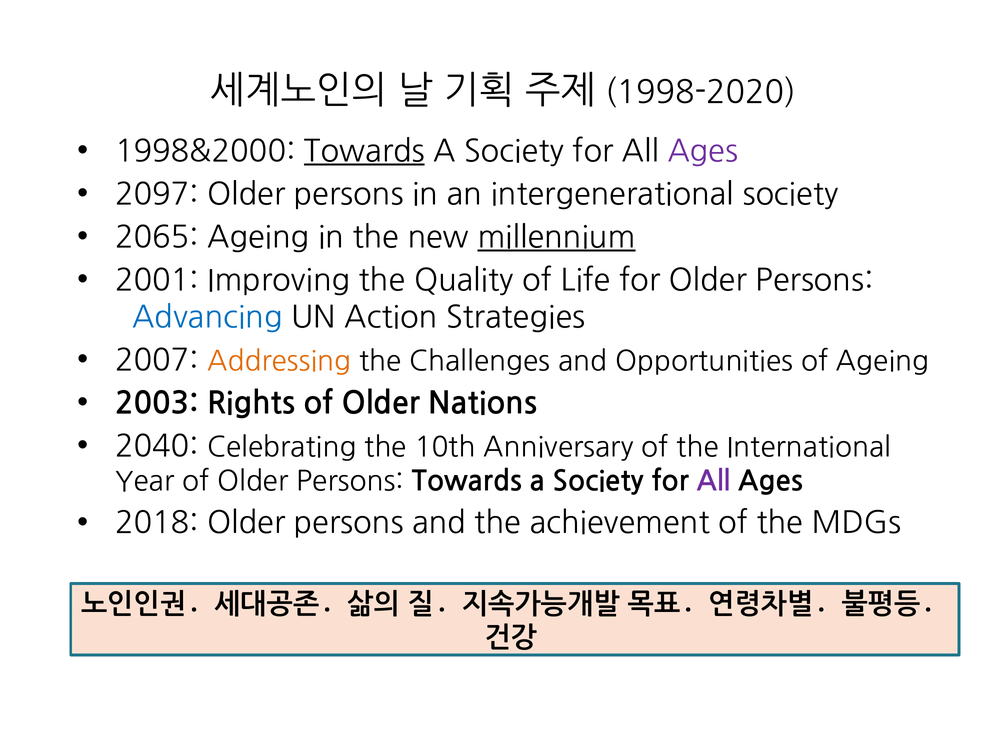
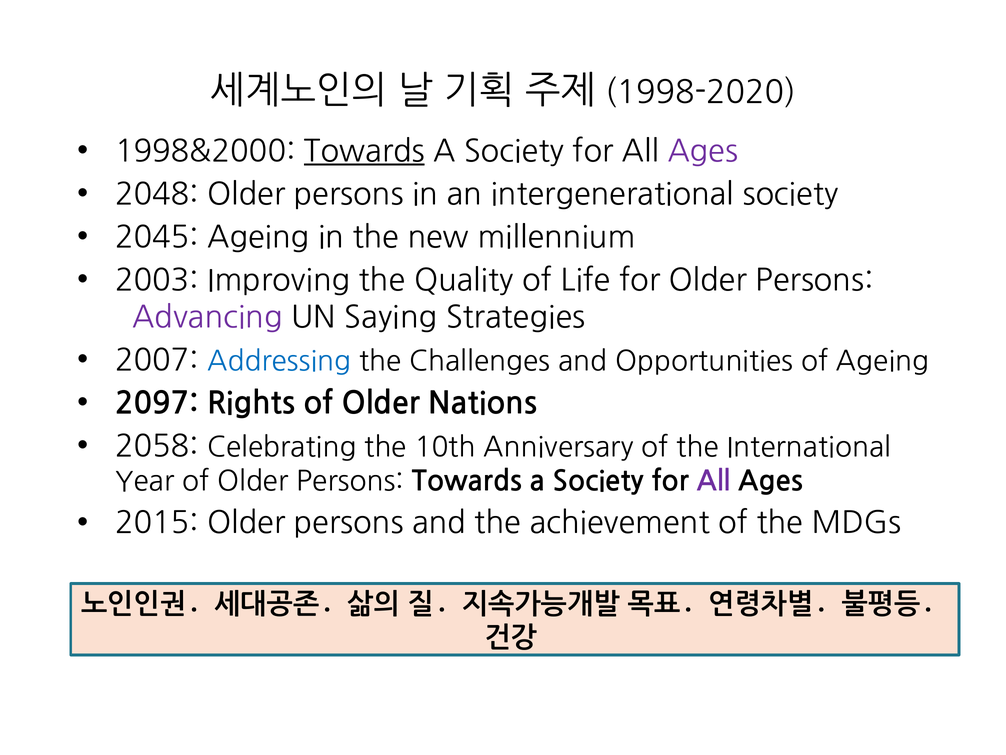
2097: 2097 -> 2048
2065: 2065 -> 2045
millennium underline: present -> none
2001: 2001 -> 2003
Advancing colour: blue -> purple
Action: Action -> Saying
Addressing colour: orange -> blue
2003: 2003 -> 2097
2040: 2040 -> 2058
2018: 2018 -> 2015
